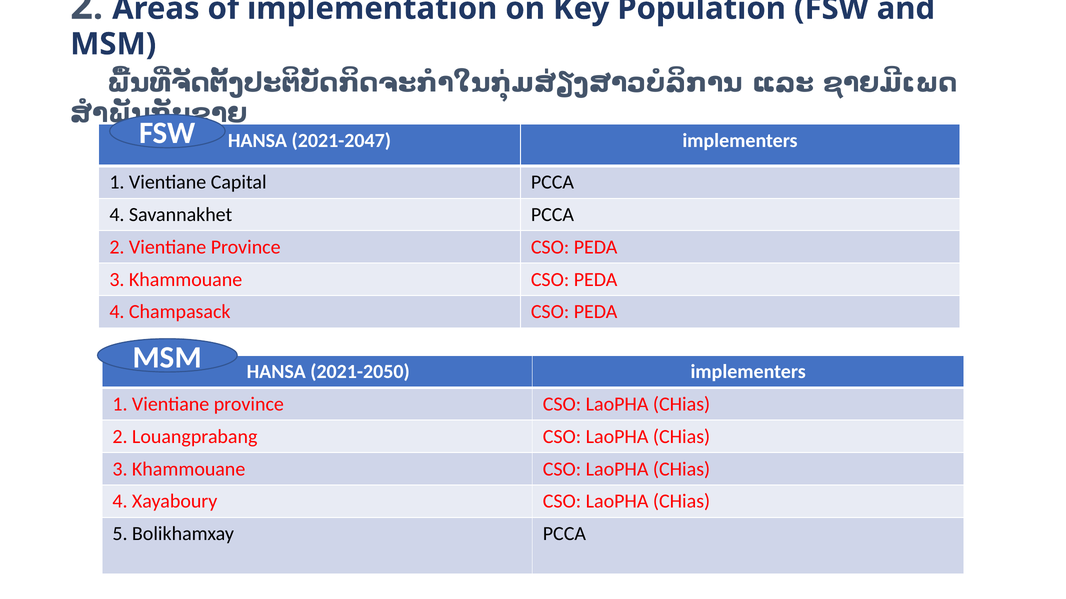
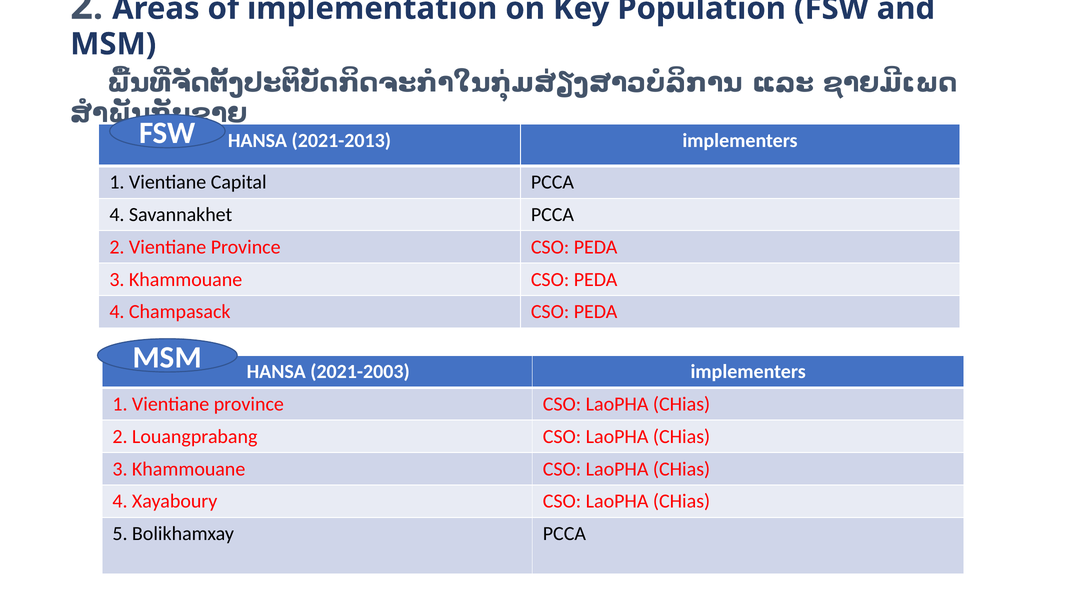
2021-2047: 2021-2047 -> 2021-2013
2021-2050: 2021-2050 -> 2021-2003
